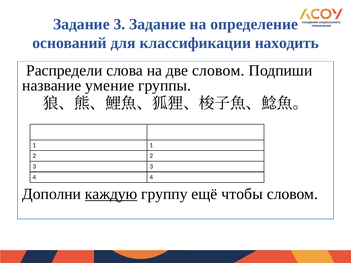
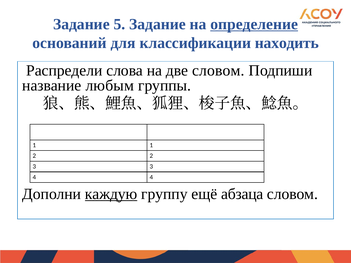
Задание 3: 3 -> 5
определение underline: none -> present
умение: умение -> любым
чтобы: чтобы -> абзаца
